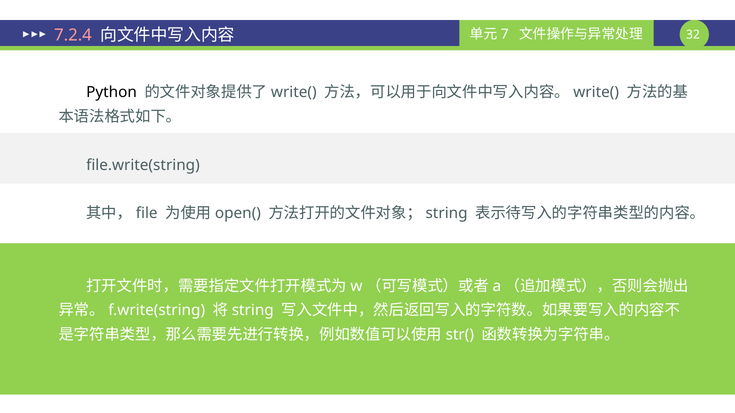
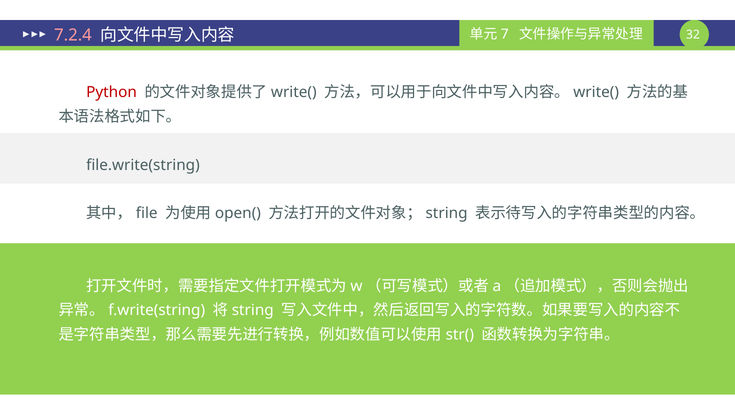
Python colour: black -> red
